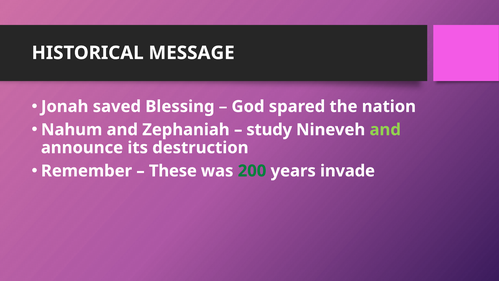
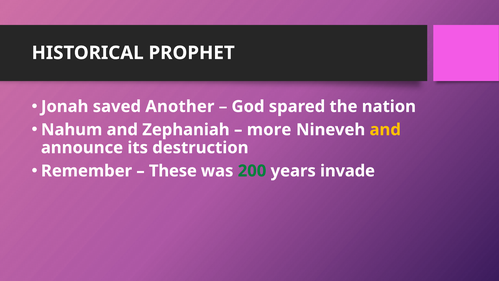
MESSAGE: MESSAGE -> PROPHET
Blessing: Blessing -> Another
study: study -> more
and at (385, 130) colour: light green -> yellow
